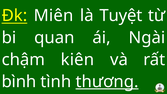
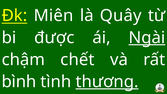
Tuyệt: Tuyệt -> Quây
quan: quan -> được
Ngài underline: none -> present
kiên: kiên -> chết
